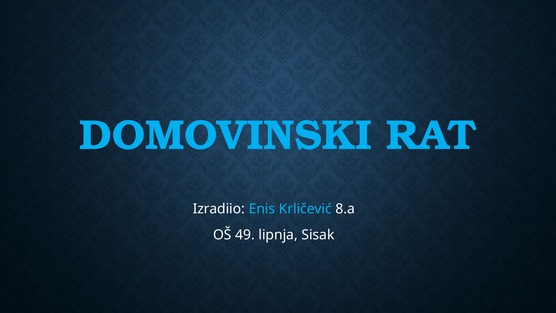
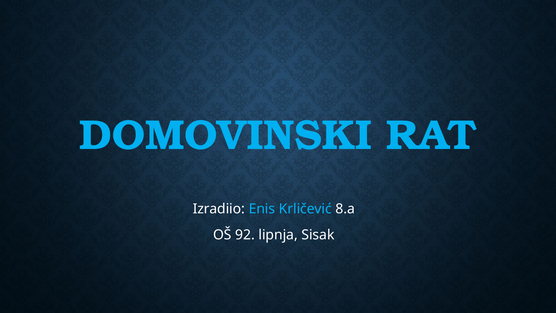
49: 49 -> 92
